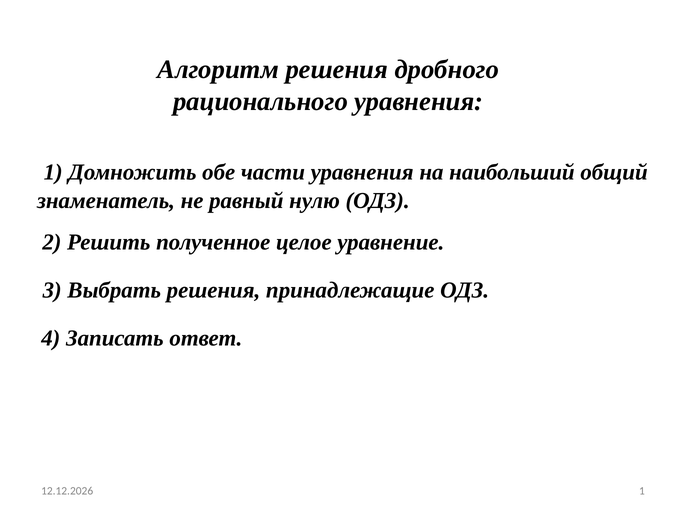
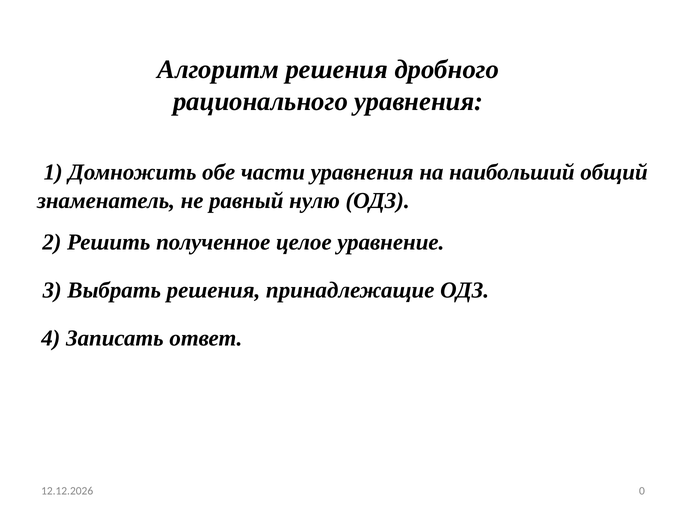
1 at (642, 491): 1 -> 0
